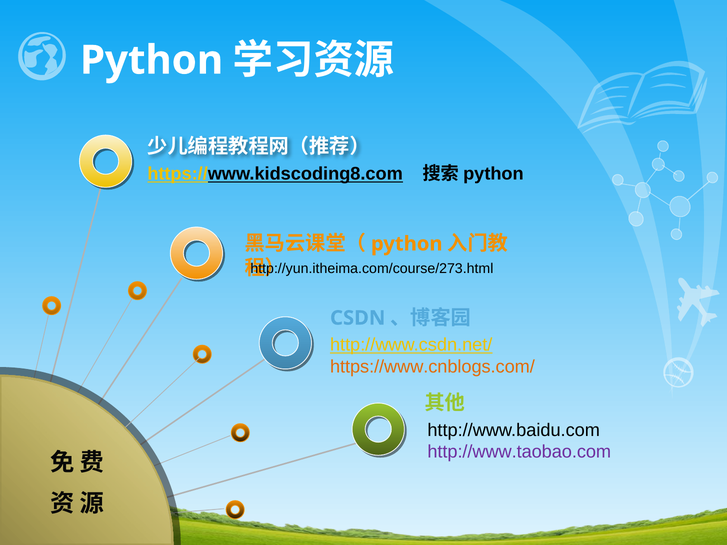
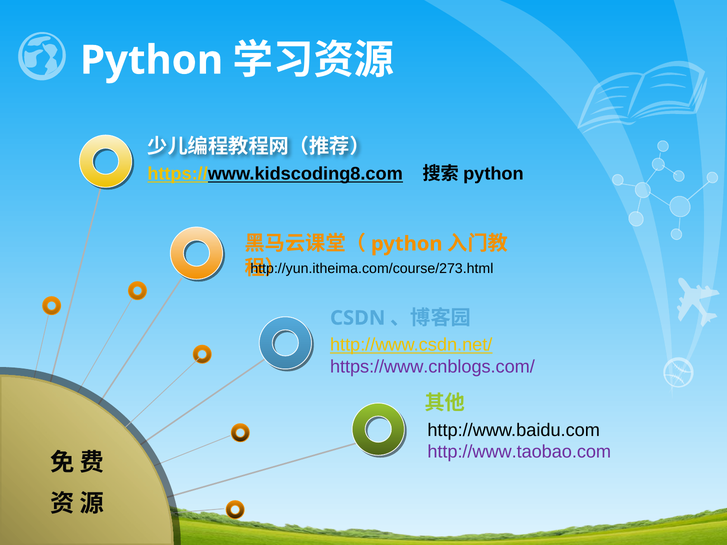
https://www.cnblogs.com/ colour: orange -> purple
